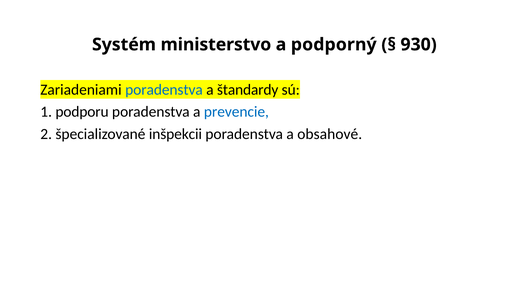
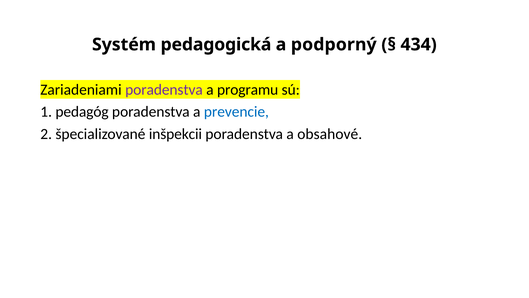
ministerstvo: ministerstvo -> pedagogická
930: 930 -> 434
poradenstva at (164, 89) colour: blue -> purple
štandardy: štandardy -> programu
podporu: podporu -> pedagóg
